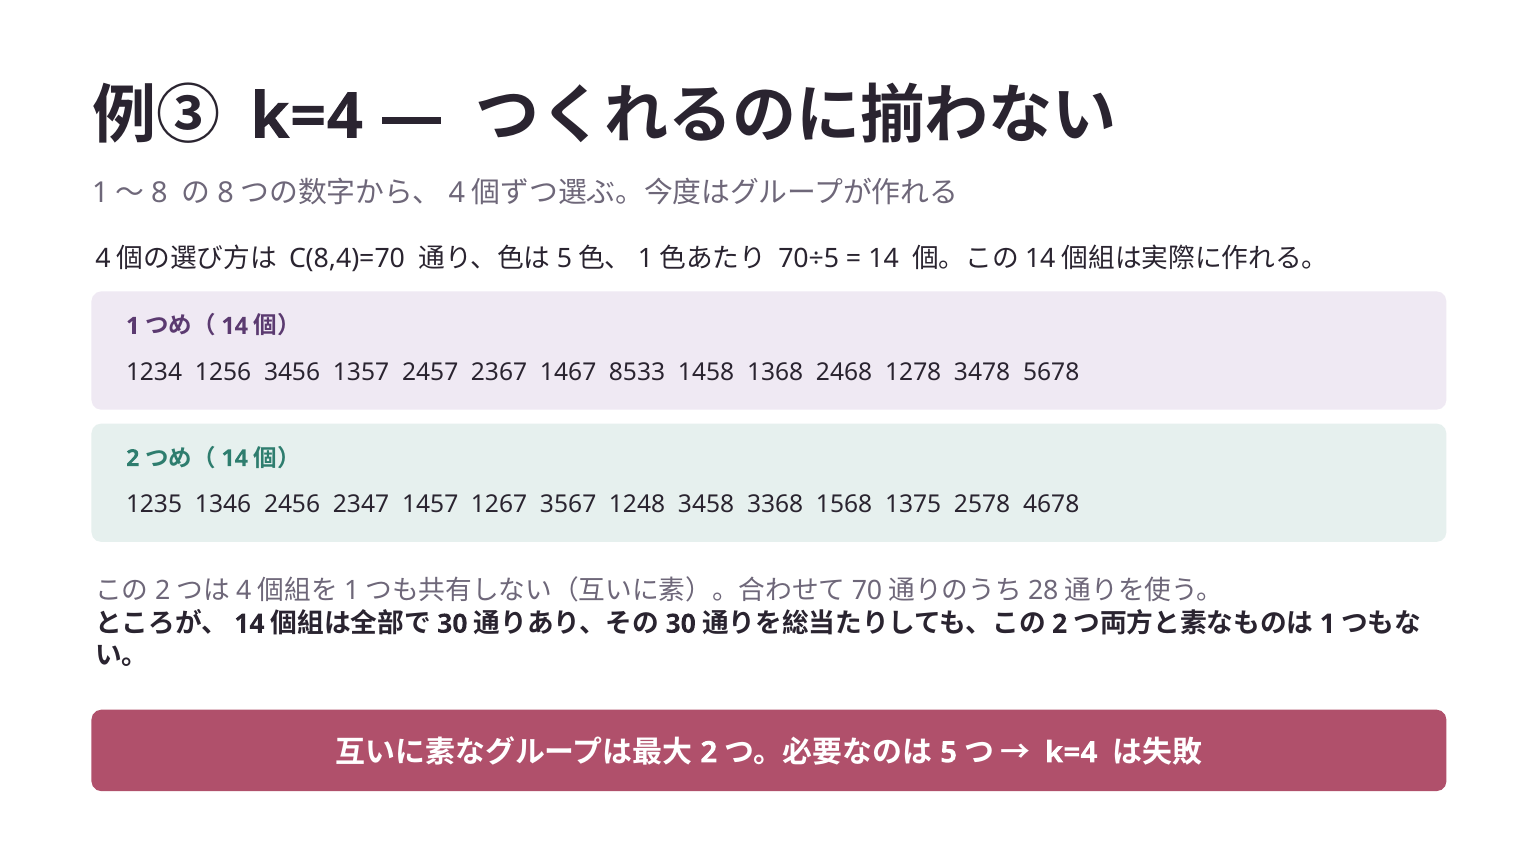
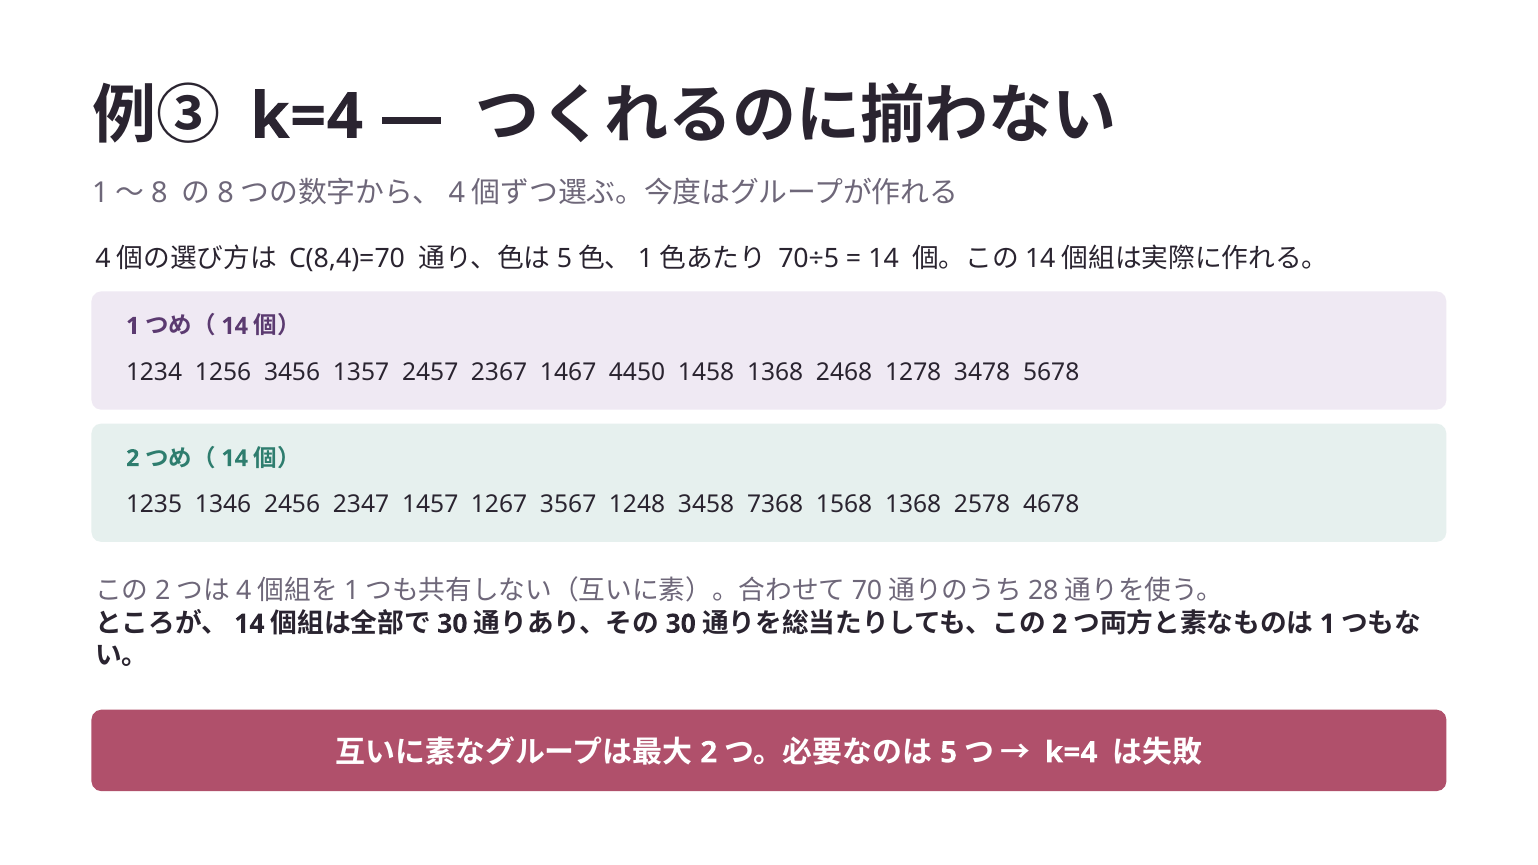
8533: 8533 -> 4450
3368: 3368 -> 7368
1568 1375: 1375 -> 1368
